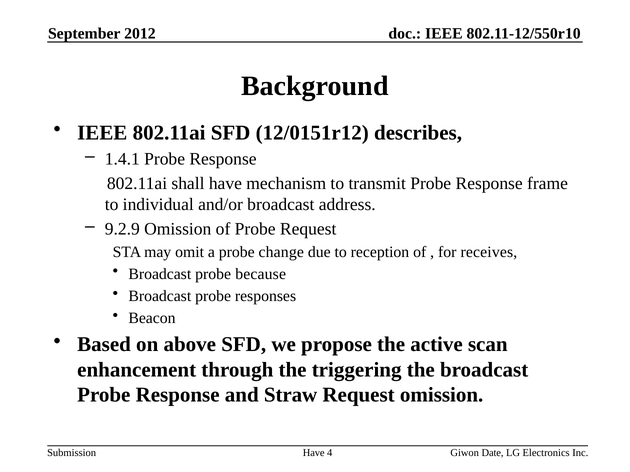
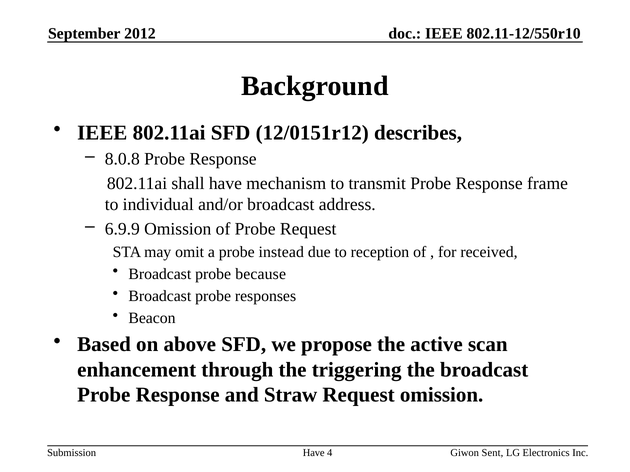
1.4.1: 1.4.1 -> 8.0.8
9.2.9: 9.2.9 -> 6.9.9
change: change -> instead
receives: receives -> received
Date: Date -> Sent
